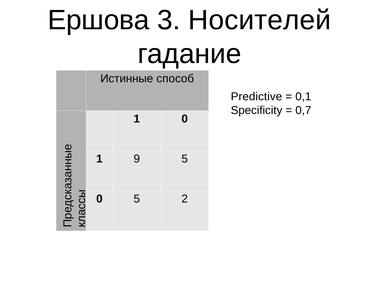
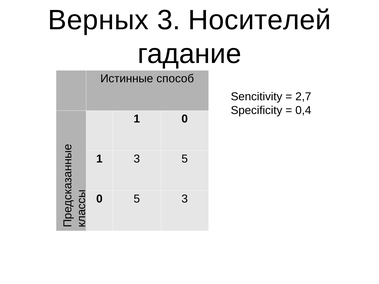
Ершова: Ершова -> Верных
Predictive: Predictive -> Sencitivity
0,1: 0,1 -> 2,7
0,7: 0,7 -> 0,4
1 9: 9 -> 3
5 2: 2 -> 3
